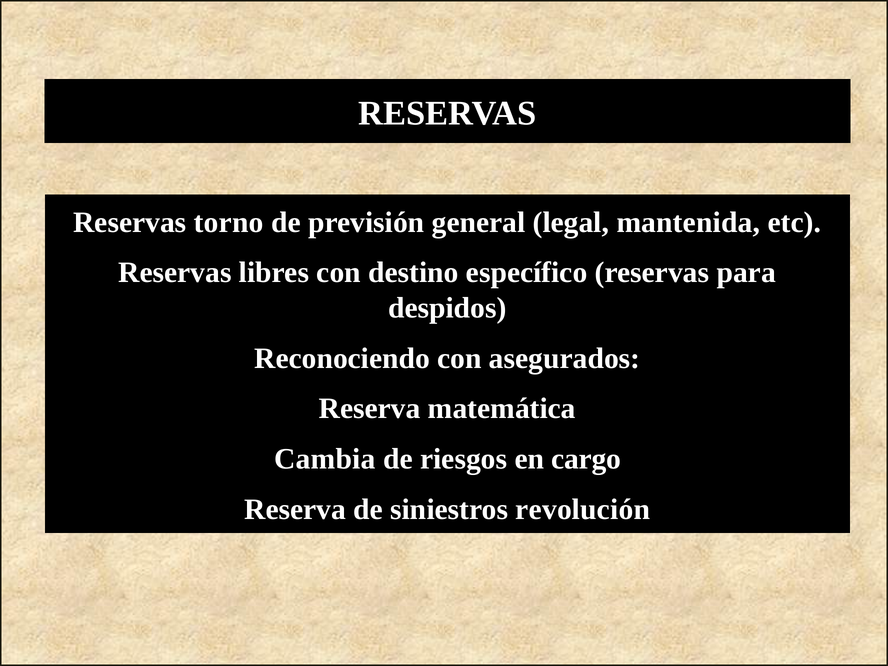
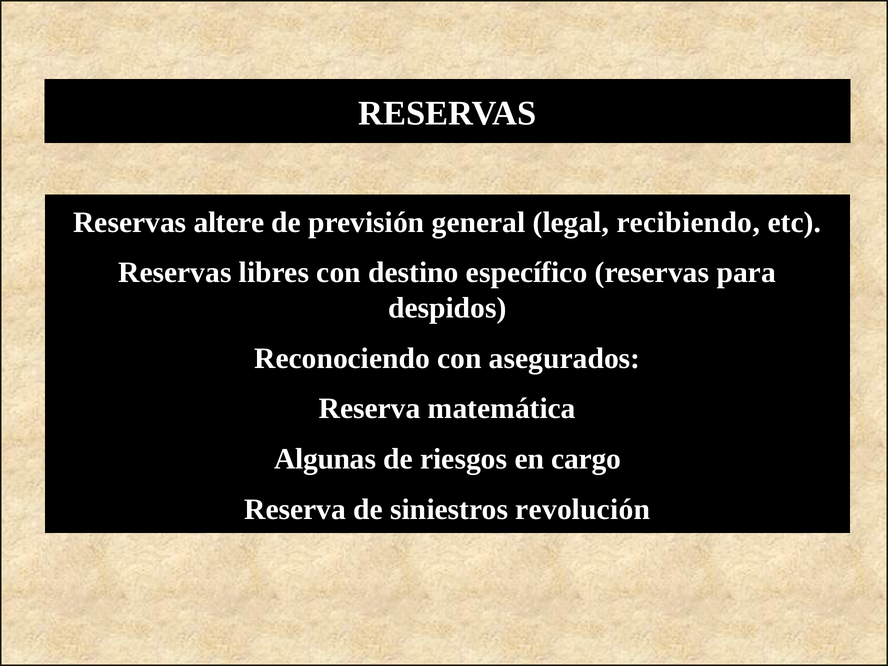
torno: torno -> altere
mantenida: mantenida -> recibiendo
Cambia: Cambia -> Algunas
